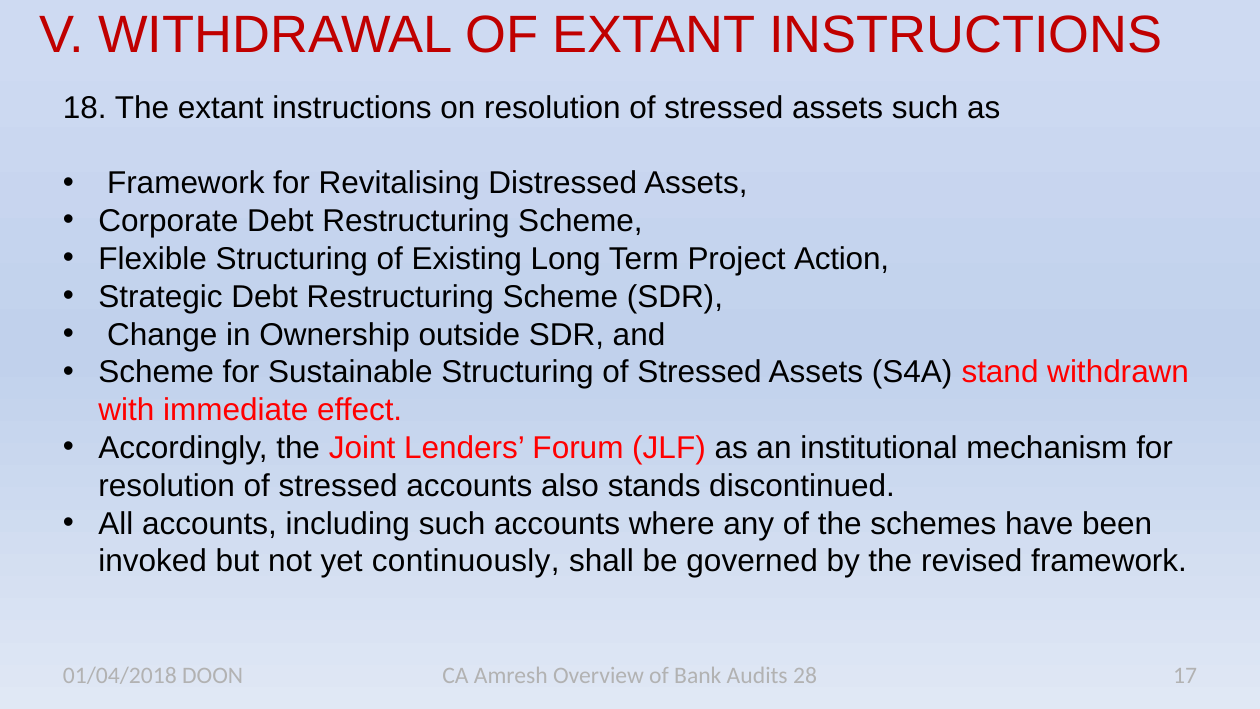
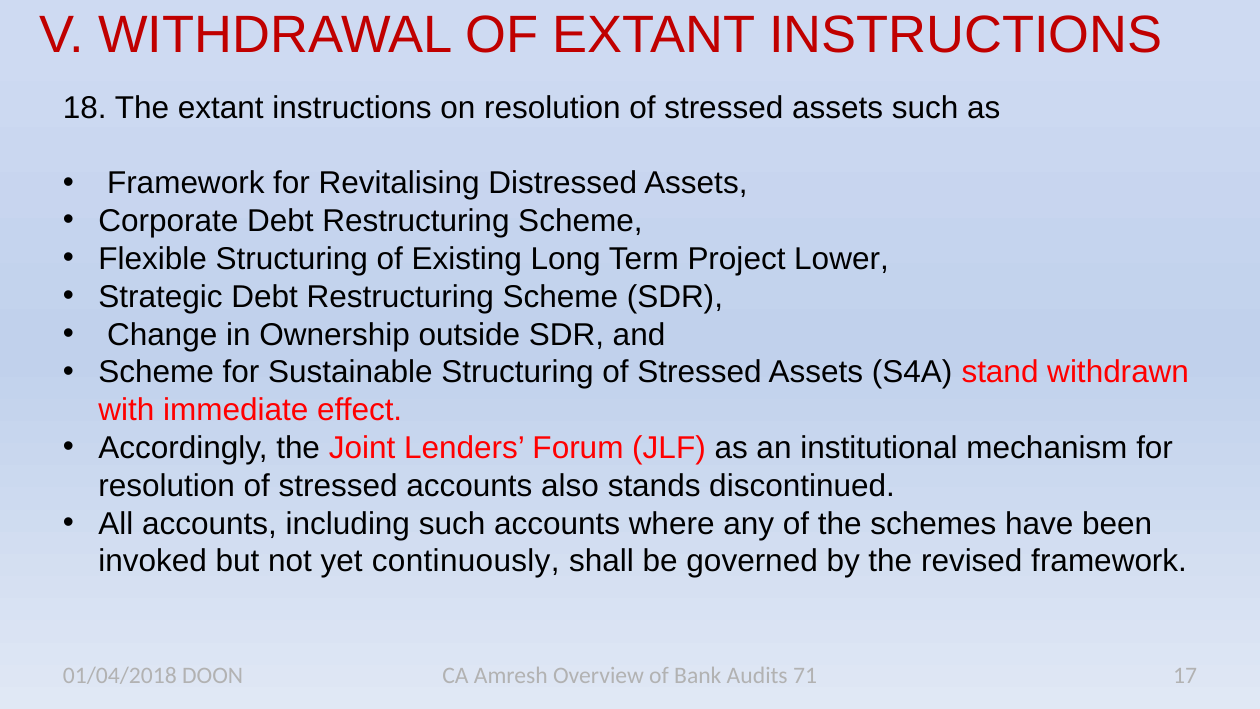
Action: Action -> Lower
28: 28 -> 71
